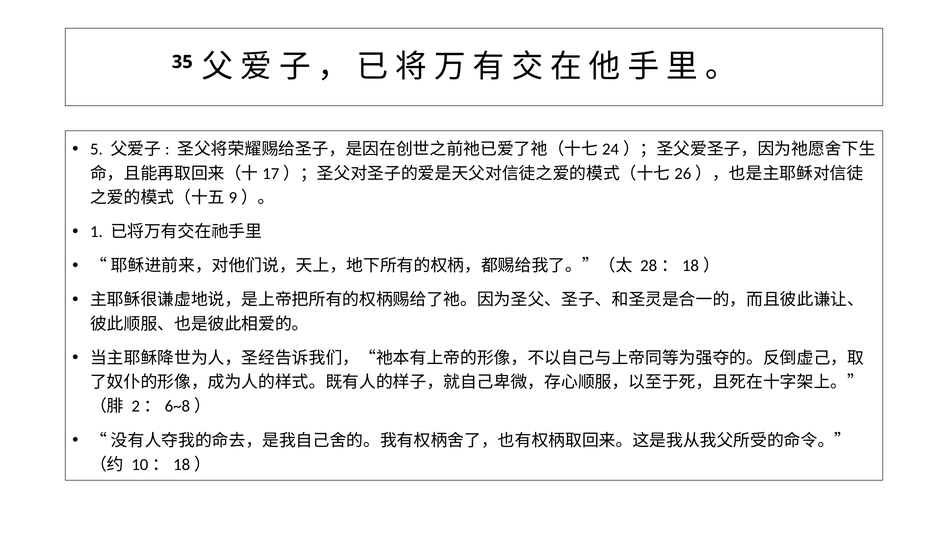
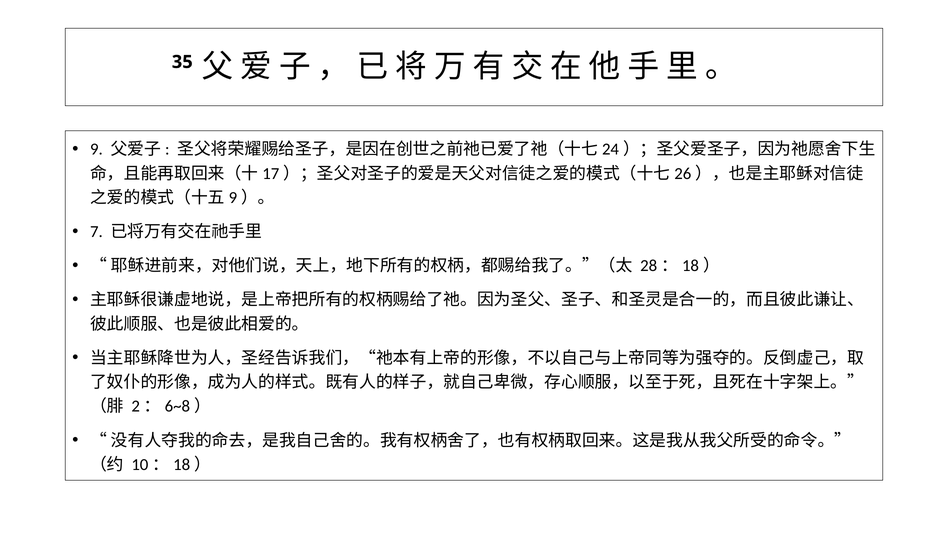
5: 5 -> 9
1: 1 -> 7
